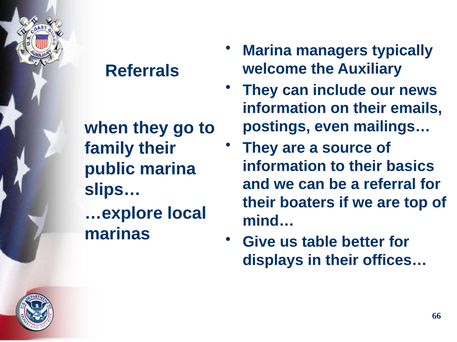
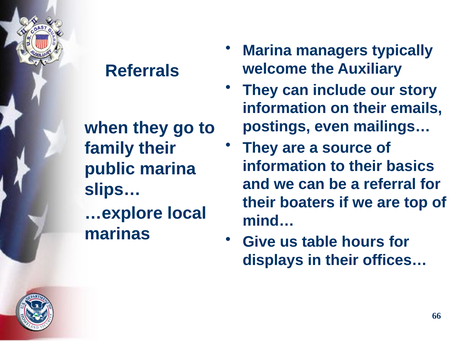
news: news -> story
better: better -> hours
